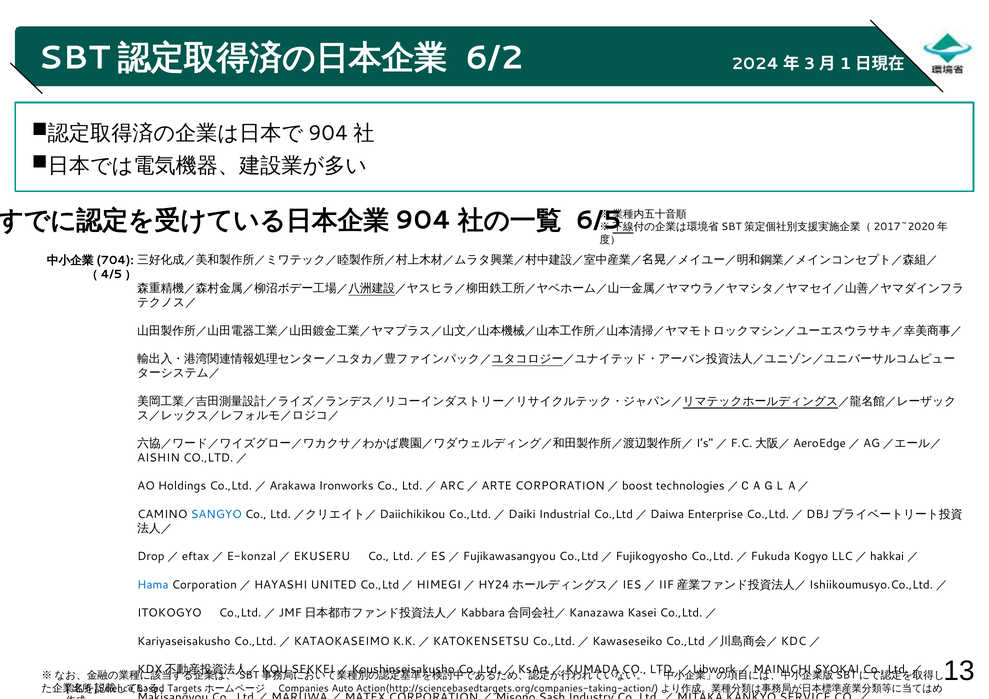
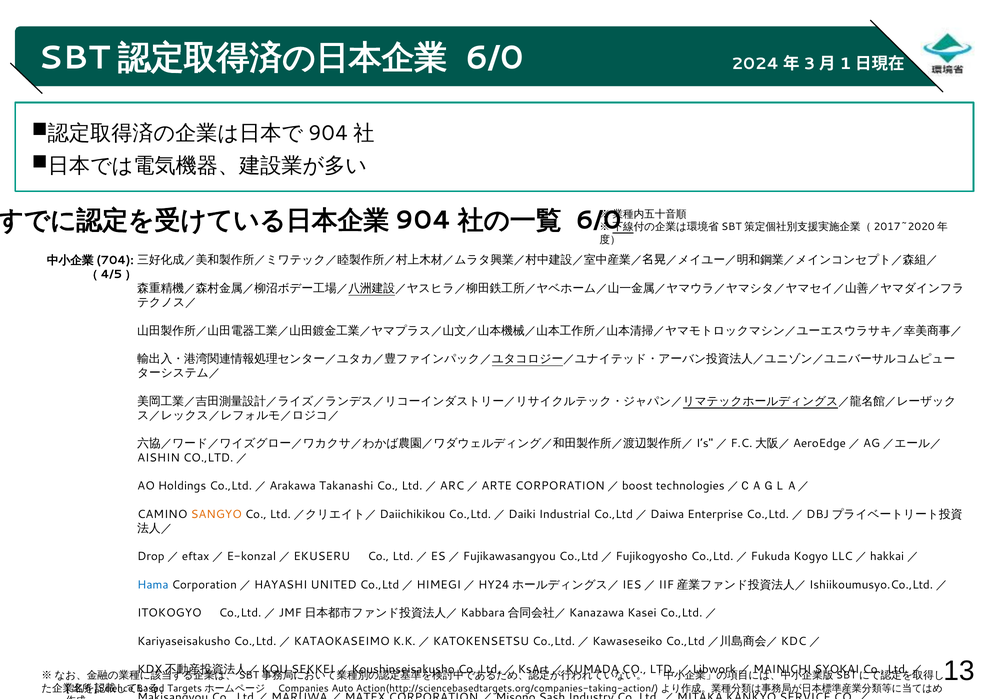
6/2 at (494, 58): 6/2 -> 6/0
6/5 at (599, 220): 6/5 -> 6/0
Ironworks: Ironworks -> Takanashi
SANGYO colour: blue -> orange
